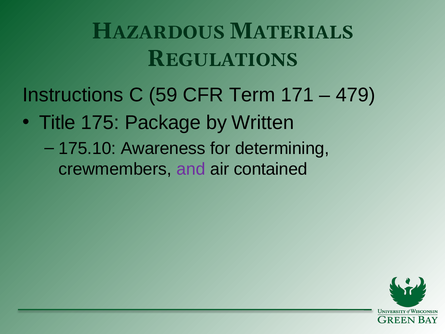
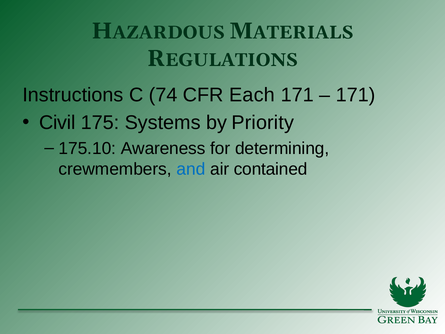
59: 59 -> 74
Term: Term -> Each
479 at (356, 95): 479 -> 171
Title: Title -> Civil
Package: Package -> Systems
Written: Written -> Priority
and colour: purple -> blue
